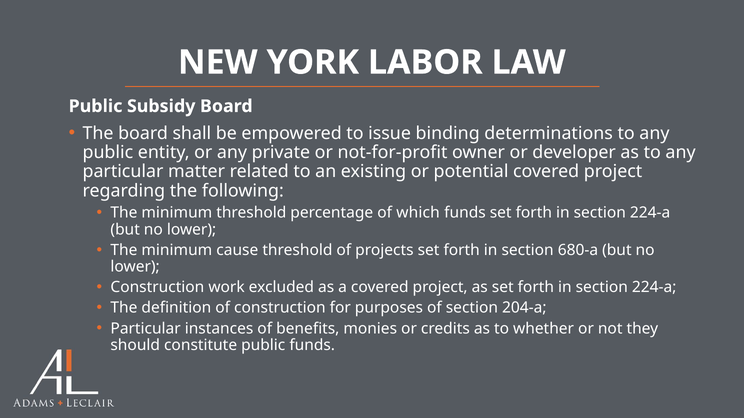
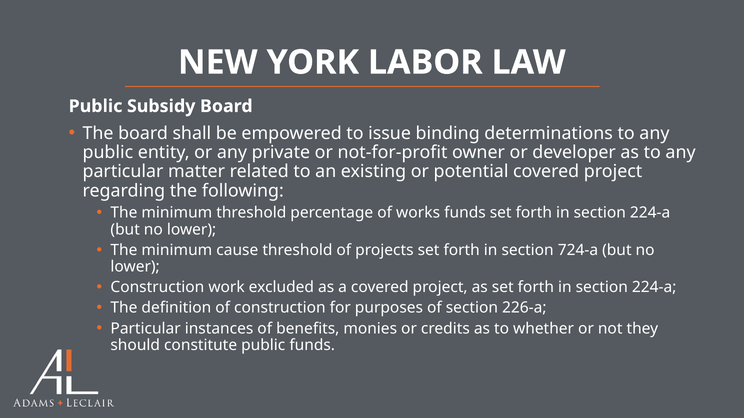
which: which -> works
680-a: 680-a -> 724-a
204-a: 204-a -> 226-a
